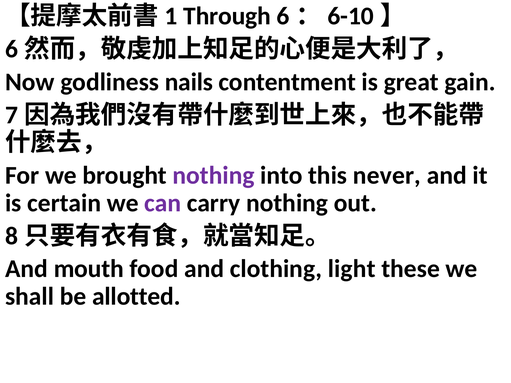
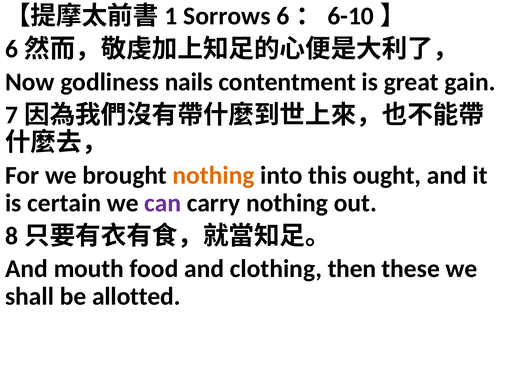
Through: Through -> Sorrows
nothing at (214, 176) colour: purple -> orange
never: never -> ought
light: light -> then
